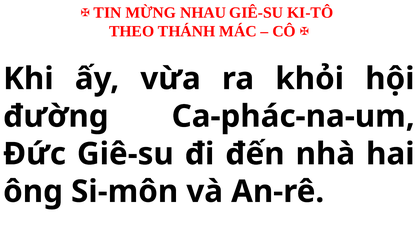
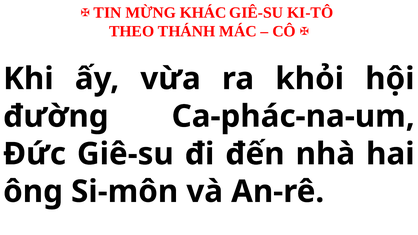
NHAU: NHAU -> KHÁC
